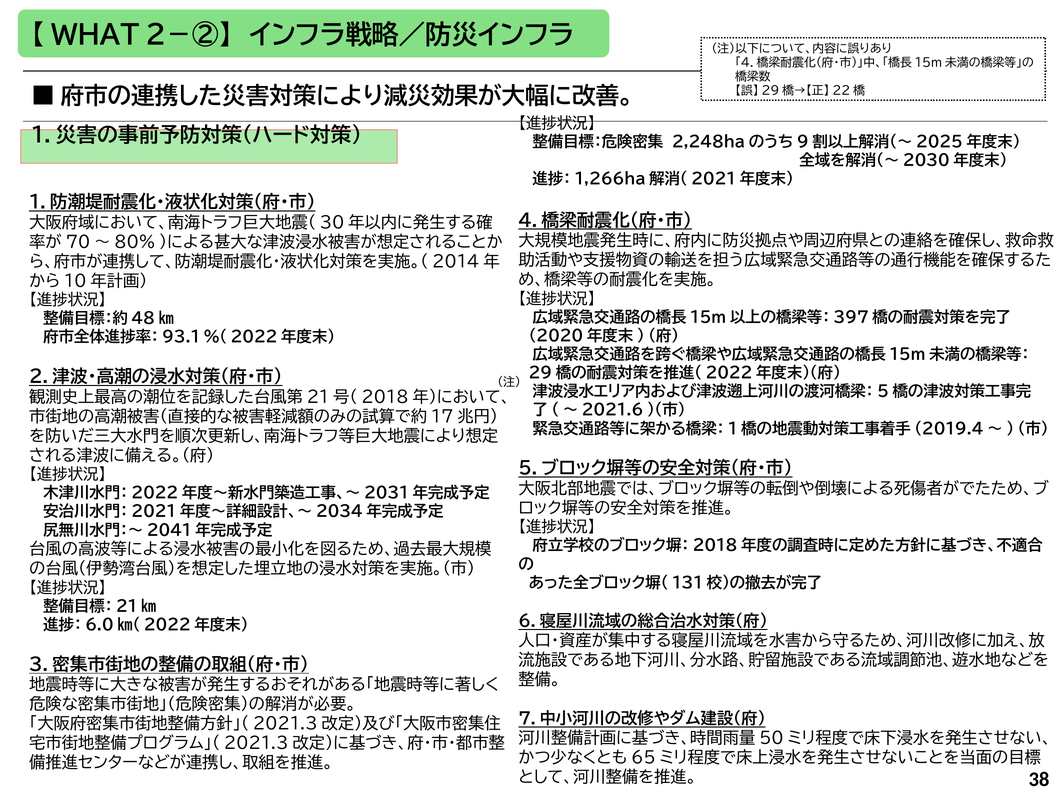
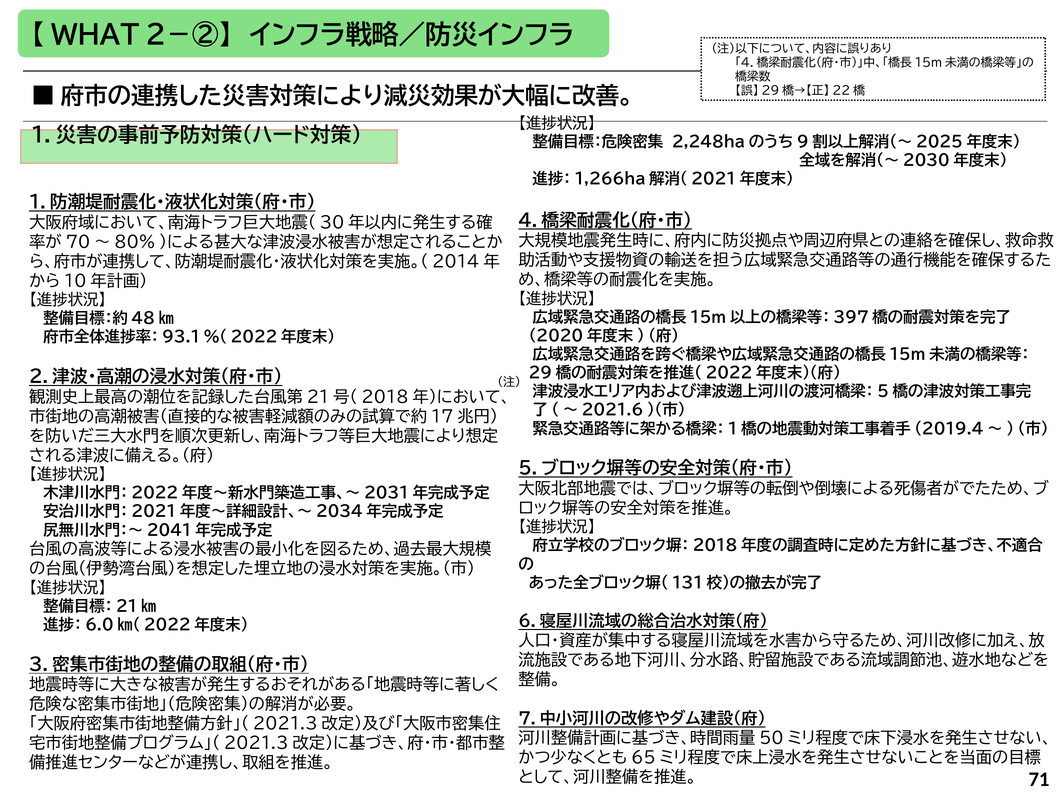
38: 38 -> 71
